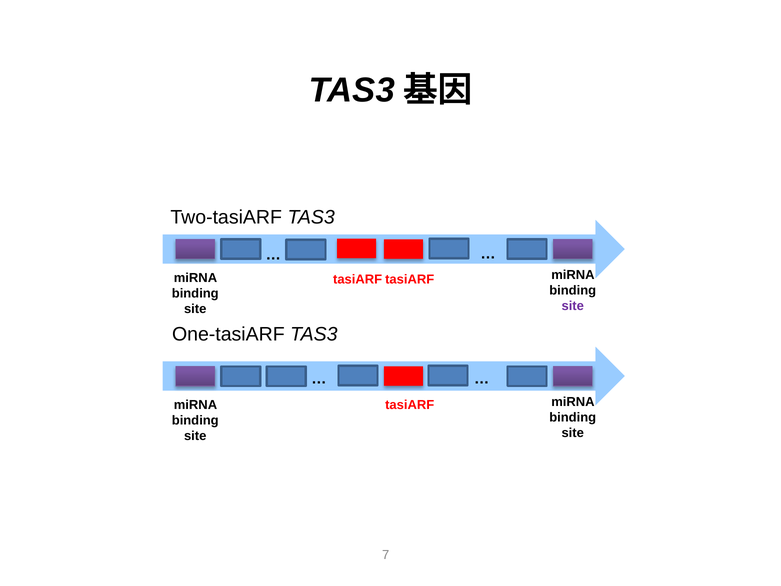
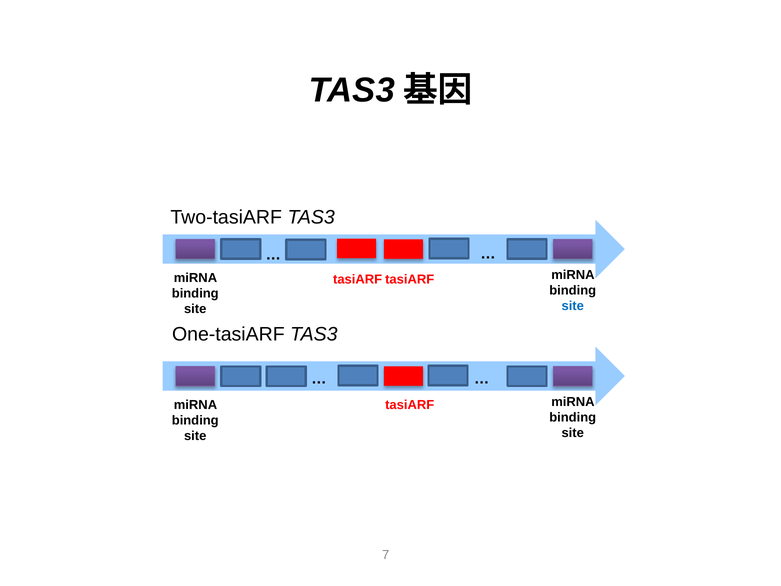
site at (573, 306) colour: purple -> blue
